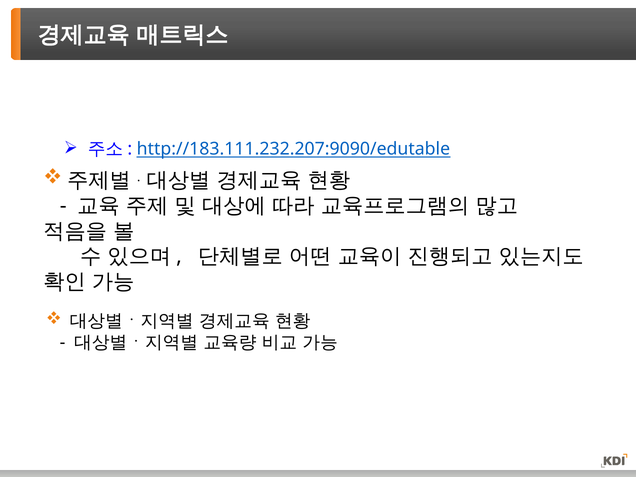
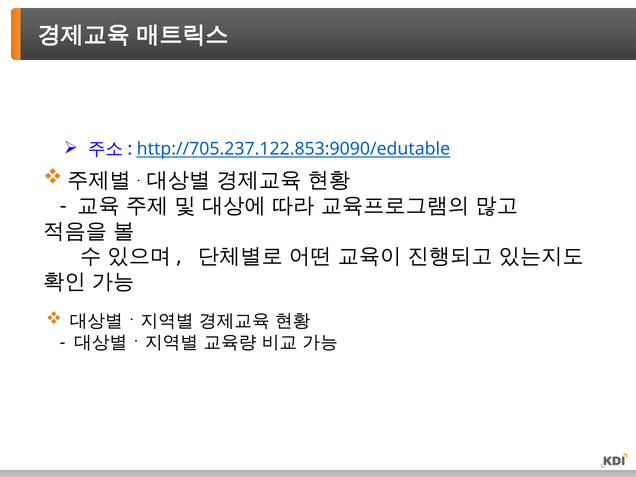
http://183.111.232.207:9090/edutable: http://183.111.232.207:9090/edutable -> http://705.237.122.853:9090/edutable
